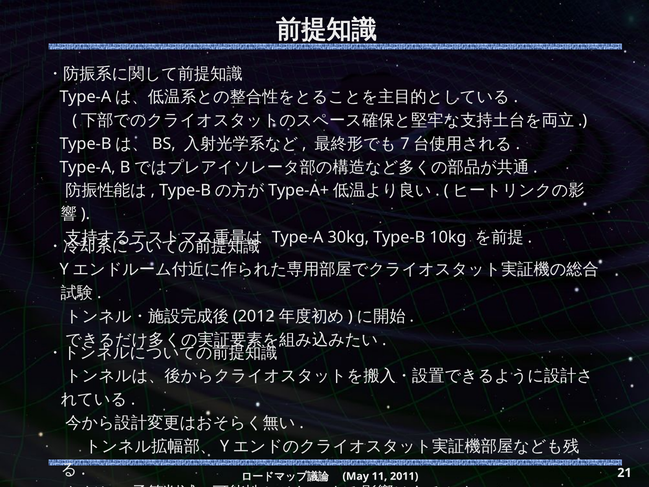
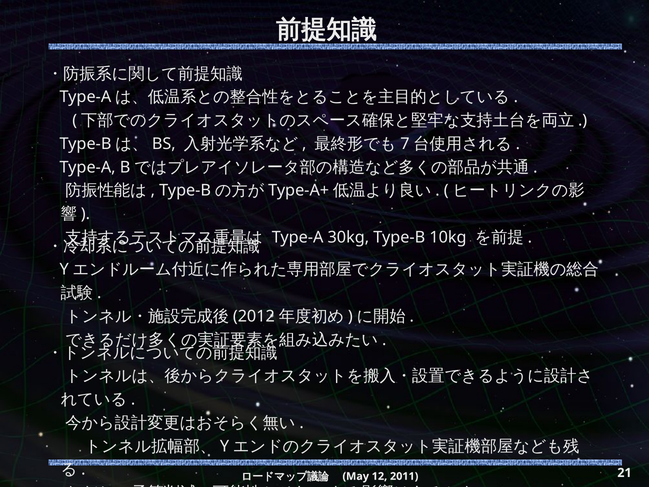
11: 11 -> 12
